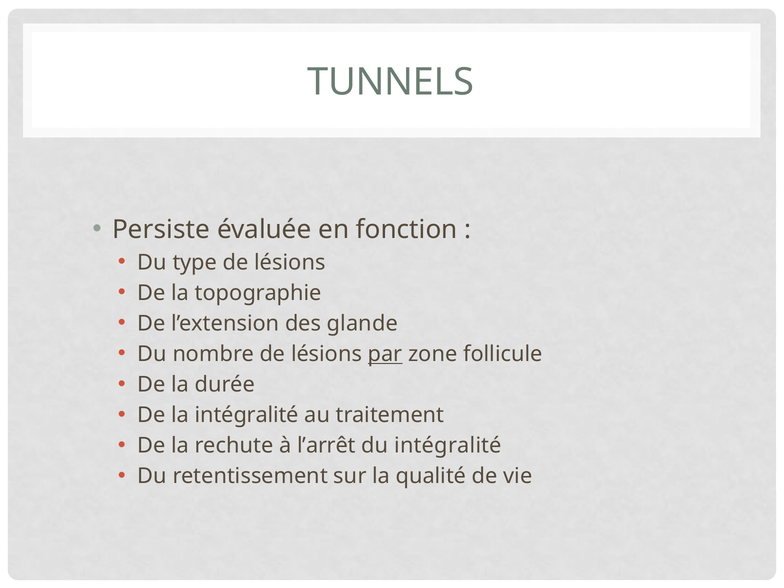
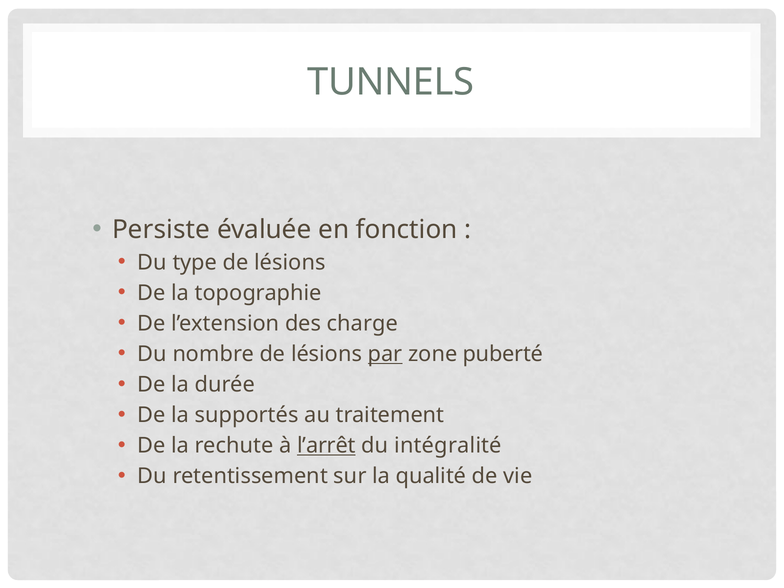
glande: glande -> charge
follicule: follicule -> puberté
la intégralité: intégralité -> supportés
l’arrêt underline: none -> present
